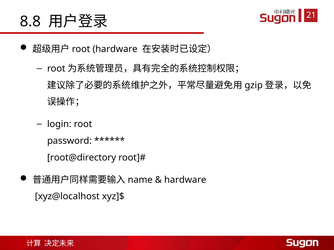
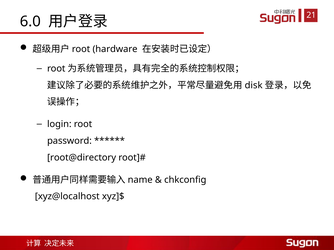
8.8: 8.8 -> 6.0
gzip: gzip -> disk
hardware at (185, 180): hardware -> chkconfig
